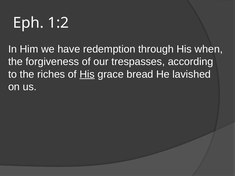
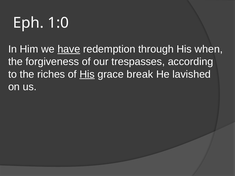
1:2: 1:2 -> 1:0
have underline: none -> present
bread: bread -> break
